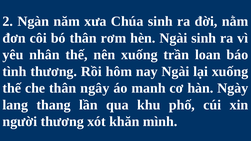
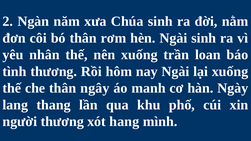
khăn: khăn -> hang
